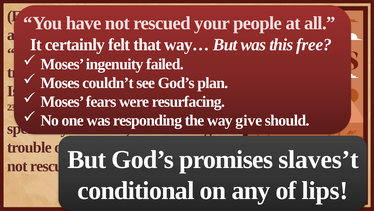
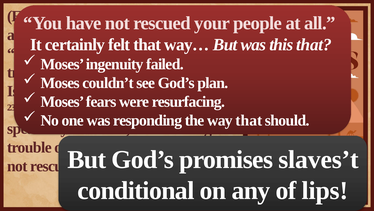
this free: free -> that
way give: give -> that
